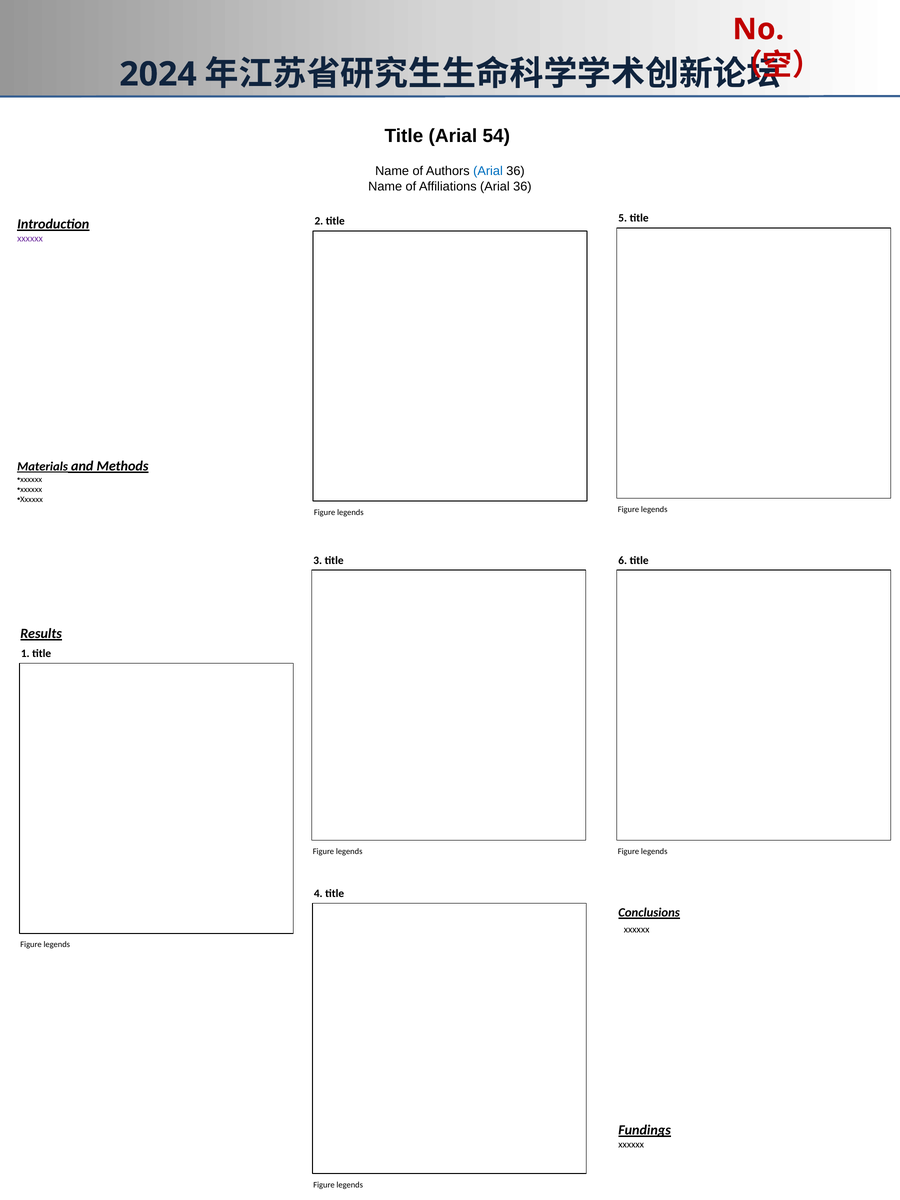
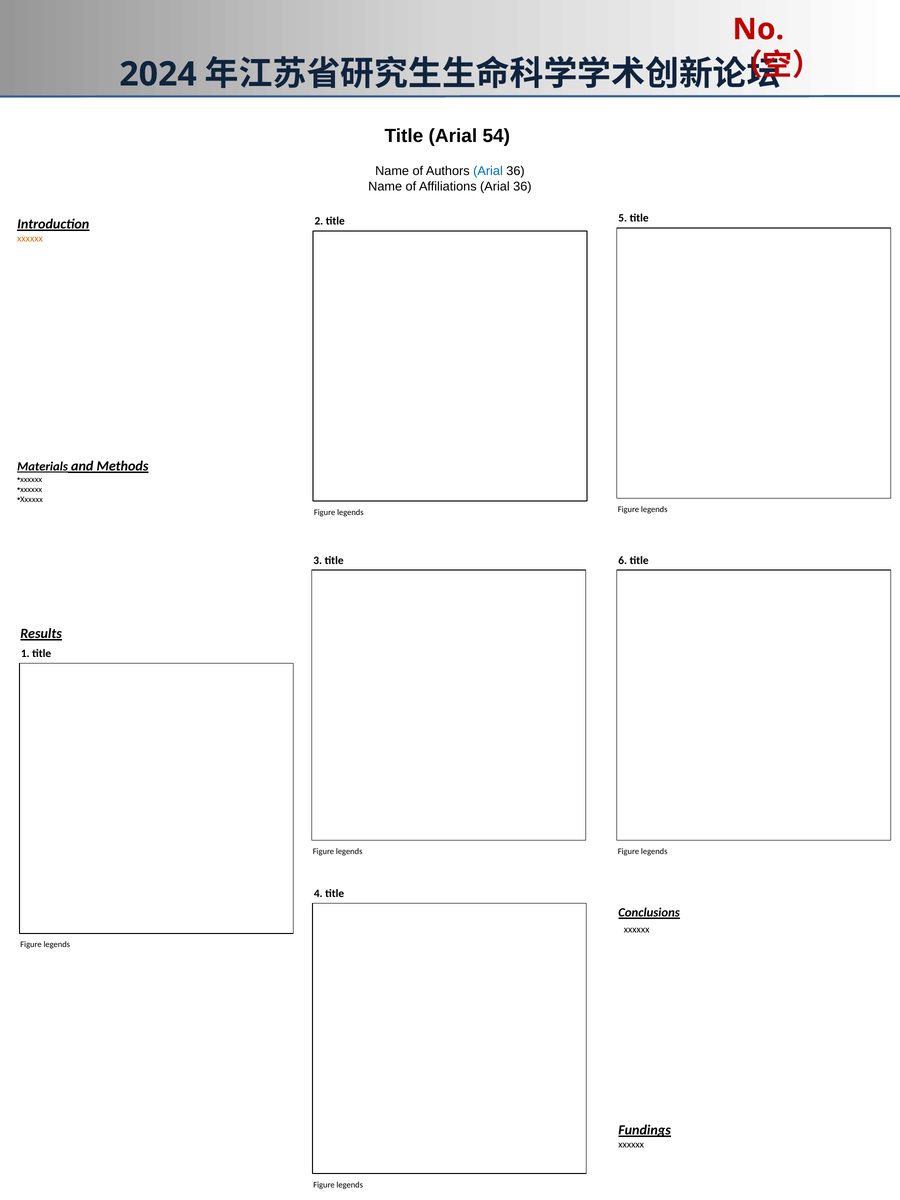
xxxxxx at (30, 238) colour: purple -> orange
